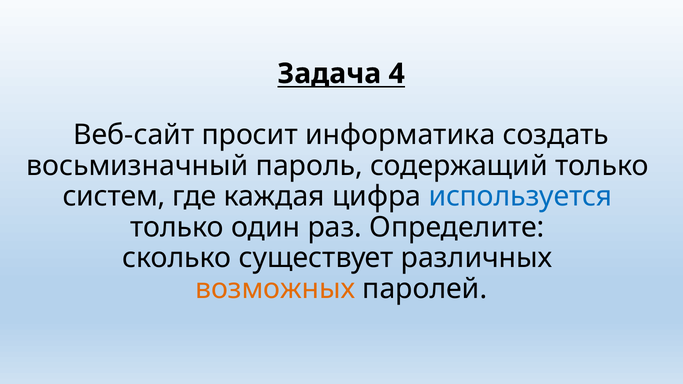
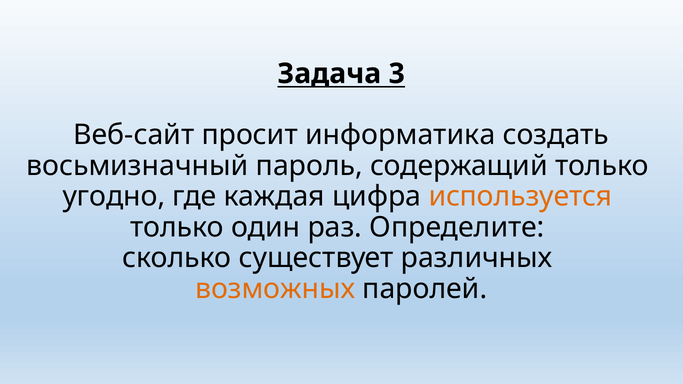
4: 4 -> 3
систем: систем -> угодно
используется colour: blue -> orange
